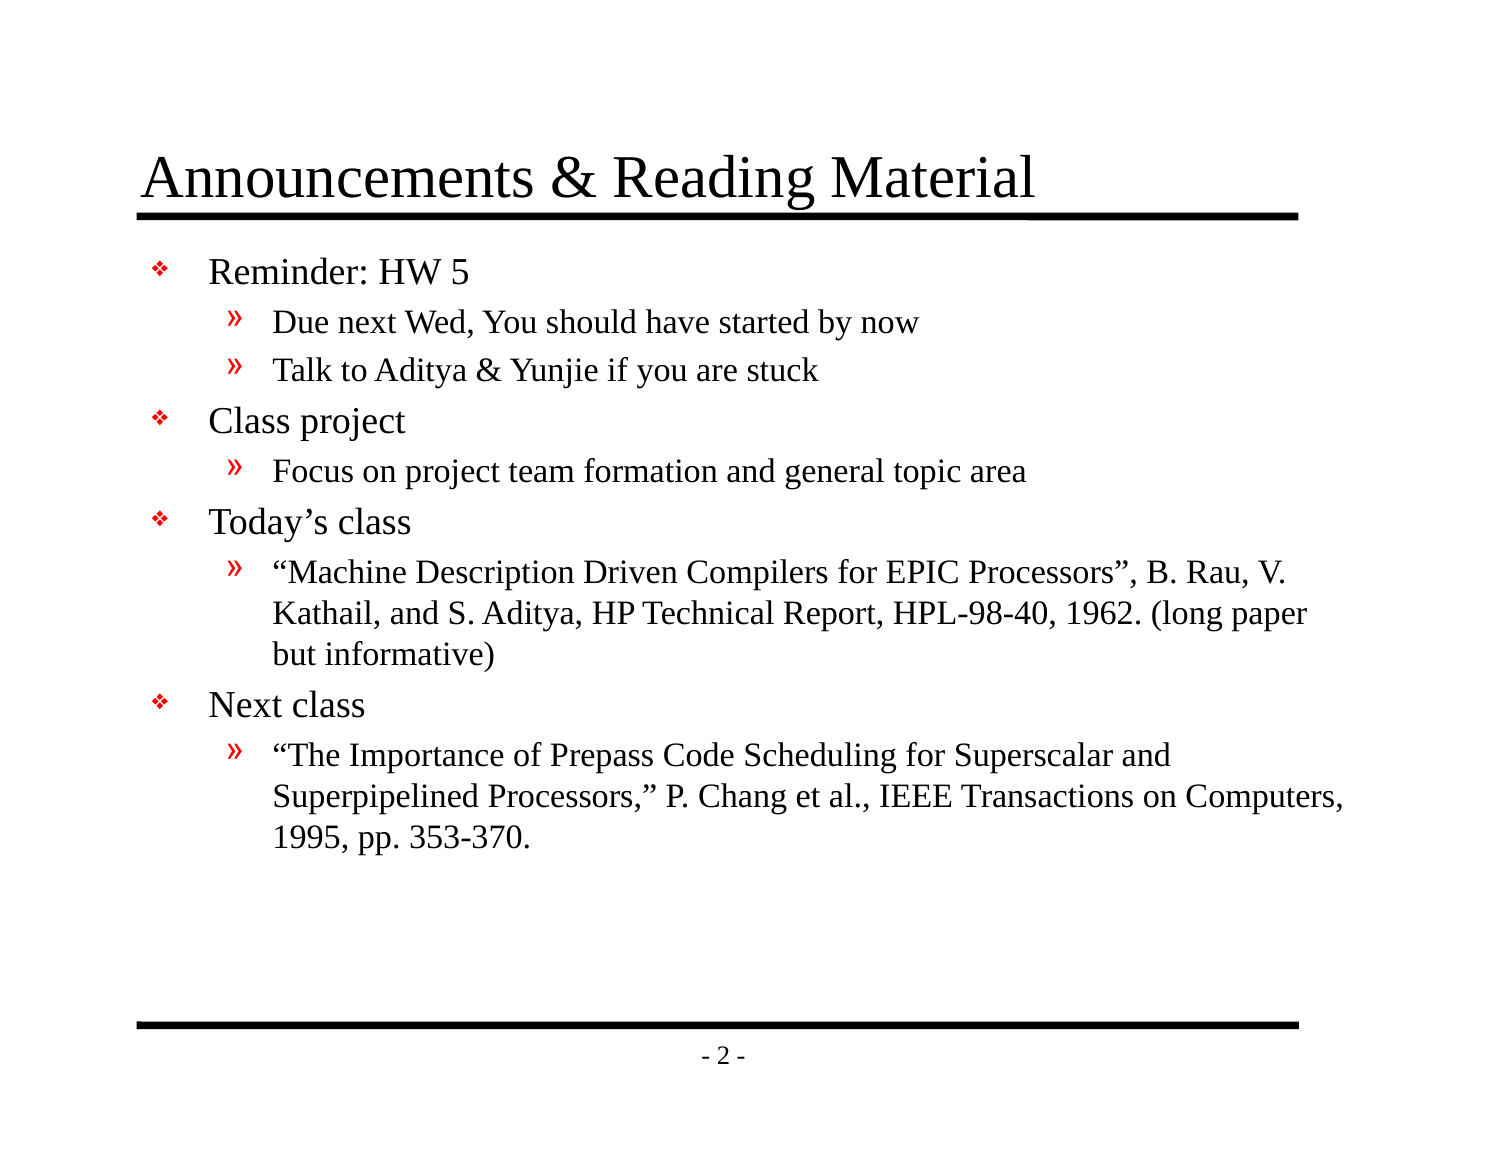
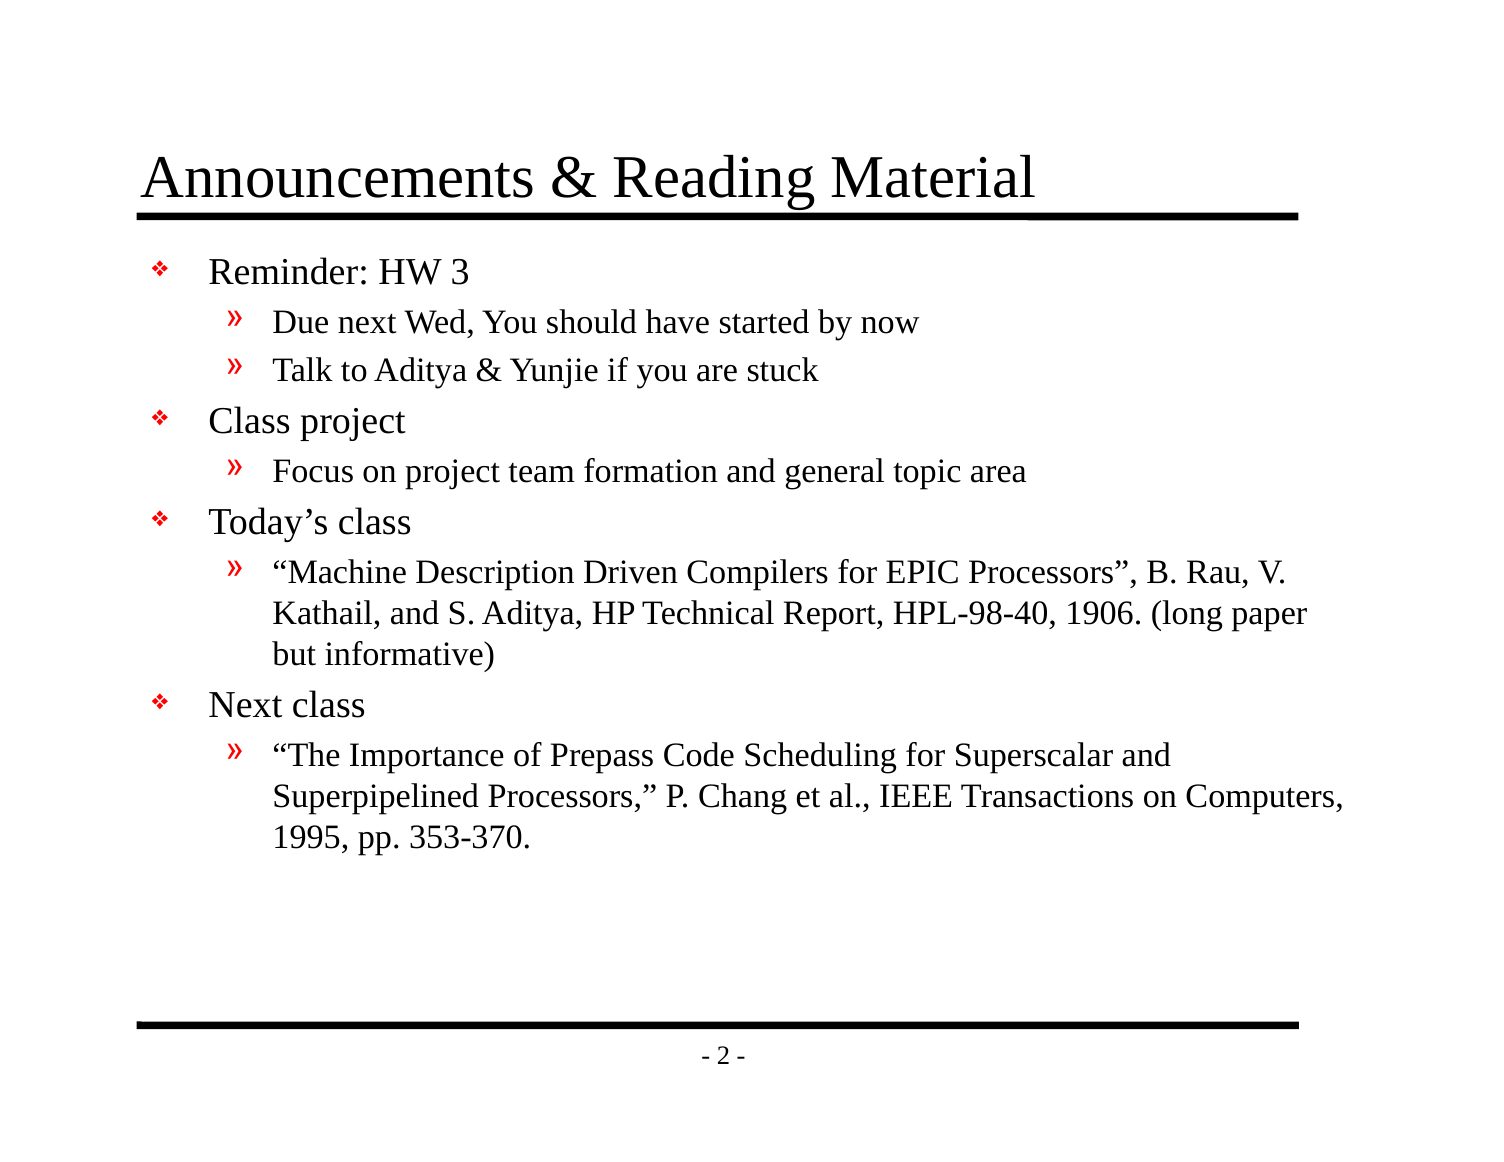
5: 5 -> 3
1962: 1962 -> 1906
